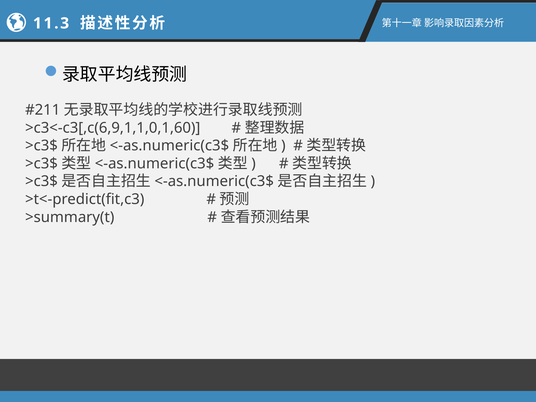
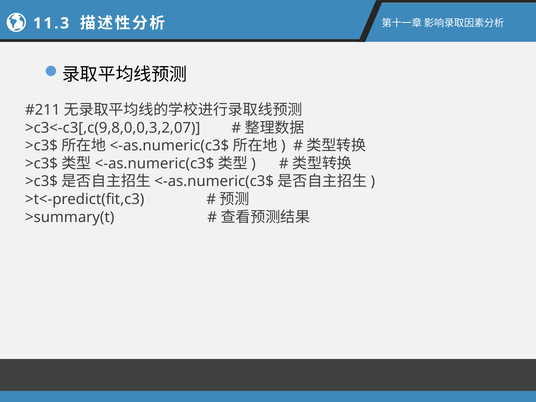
>c3<-c3[,c(6,9,1,1,0,1,60: >c3<-c3[,c(6,9,1,1,0,1,60 -> >c3<-c3[,c(9,8,0,0,3,2,07
